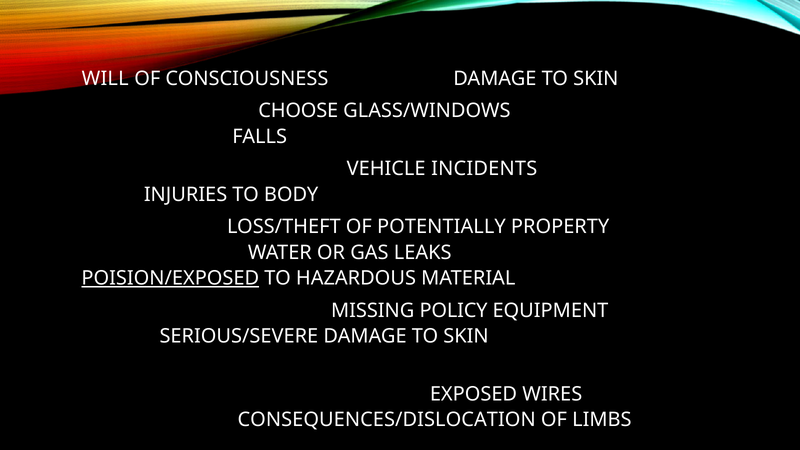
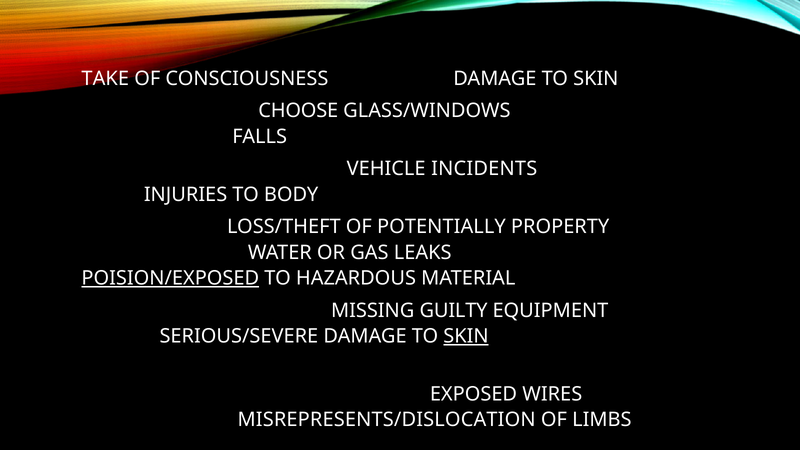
WILL: WILL -> TAKE
POLICY: POLICY -> GUILTY
SKIN at (466, 336) underline: none -> present
CONSEQUENCES/DISLOCATION: CONSEQUENCES/DISLOCATION -> MISREPRESENTS/DISLOCATION
